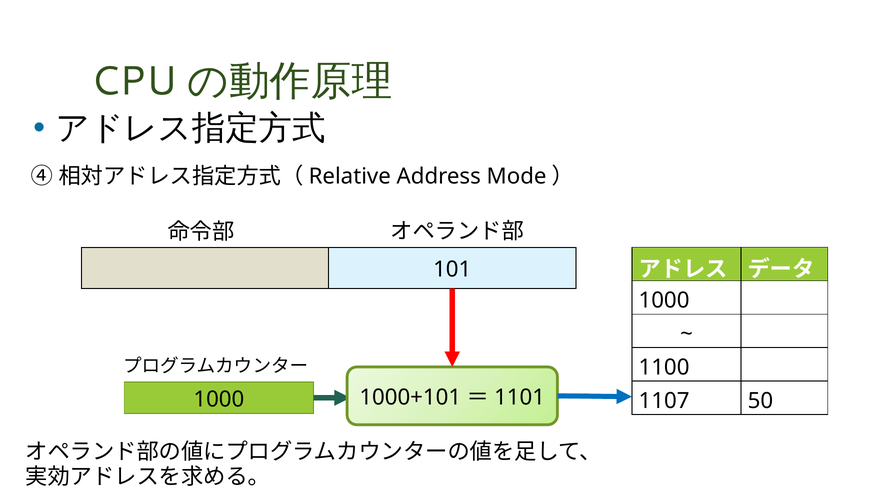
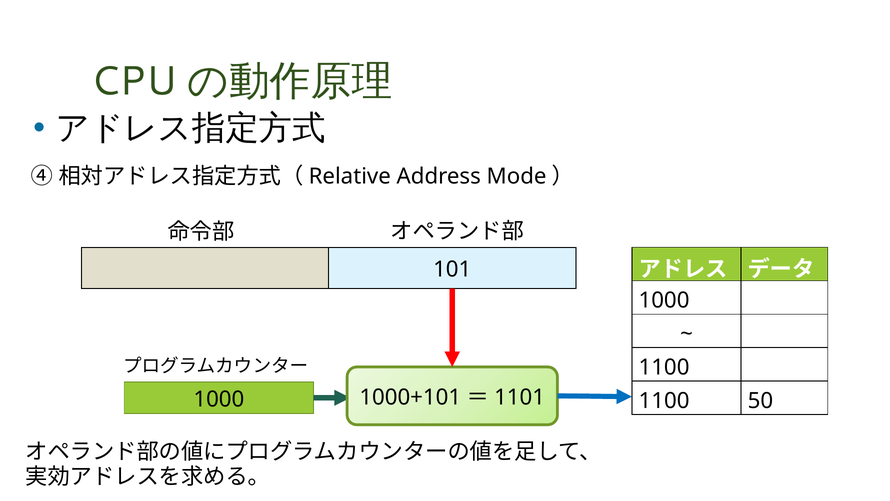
1107 at (664, 401): 1107 -> 1100
